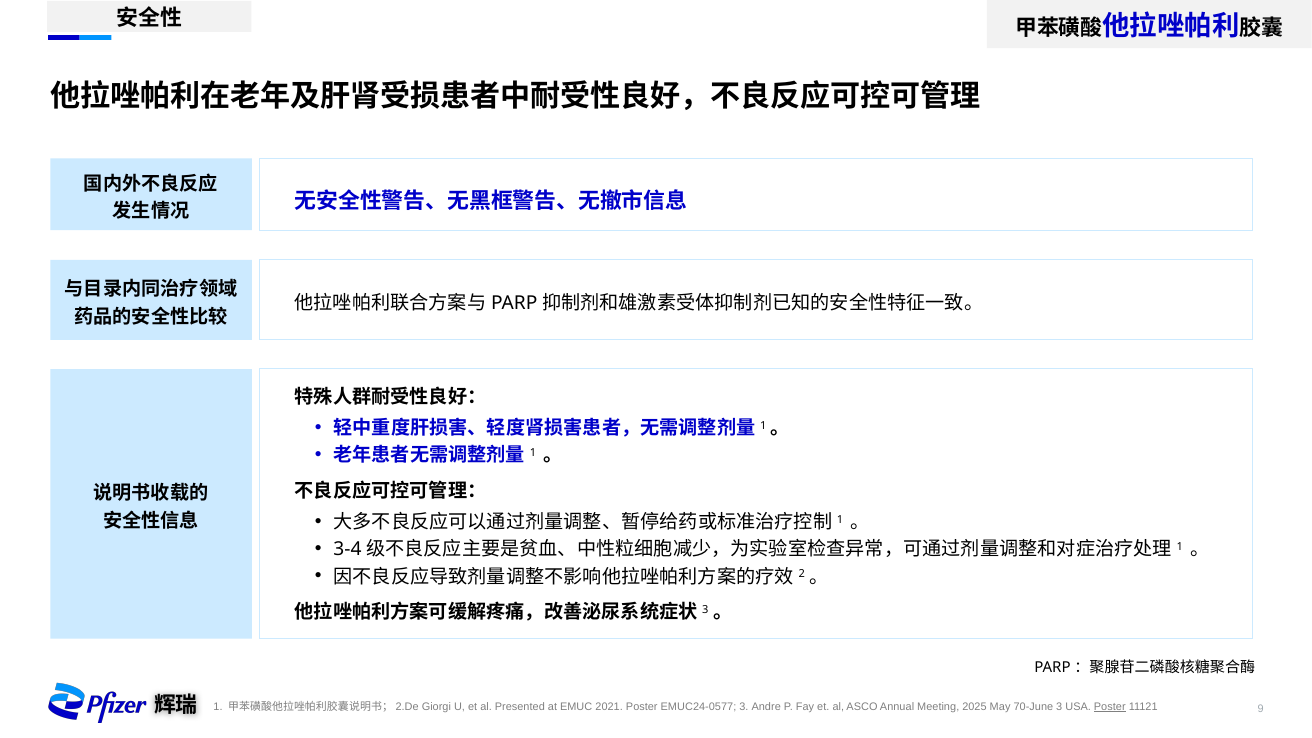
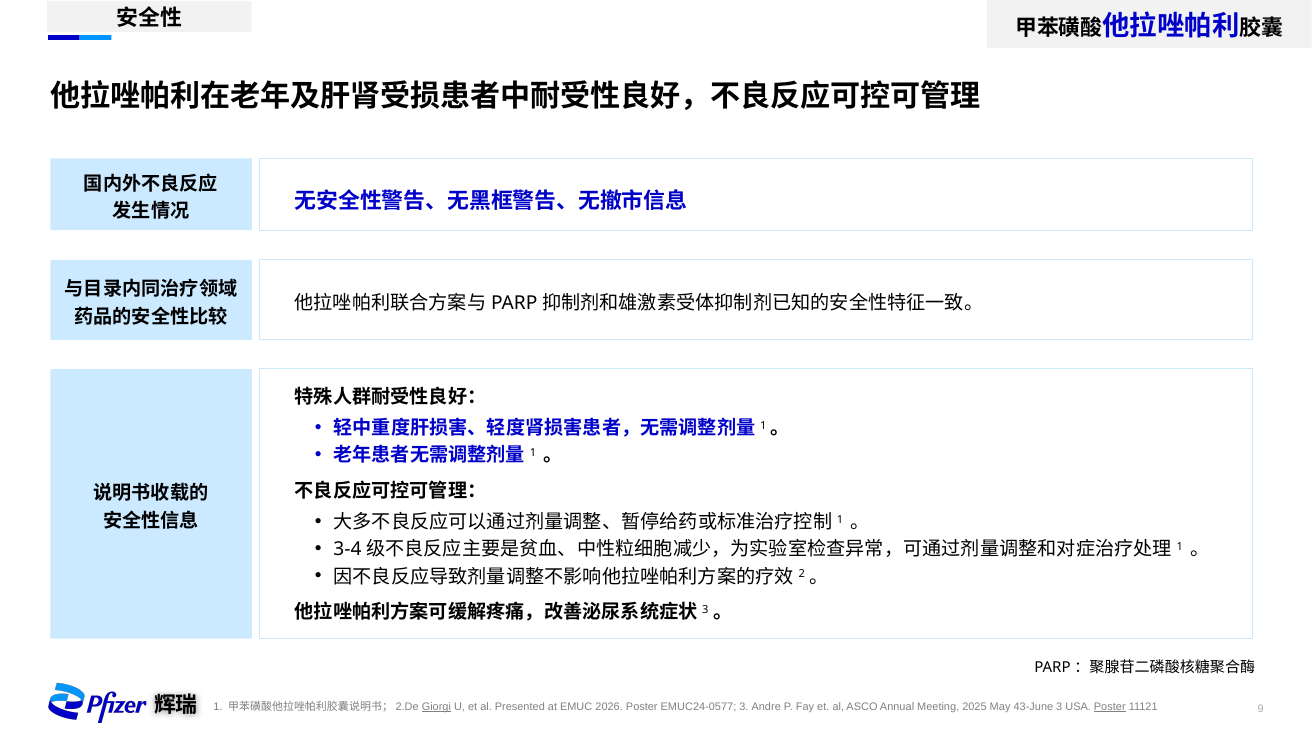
Giorgi underline: none -> present
2021: 2021 -> 2026
70-June: 70-June -> 43-June
